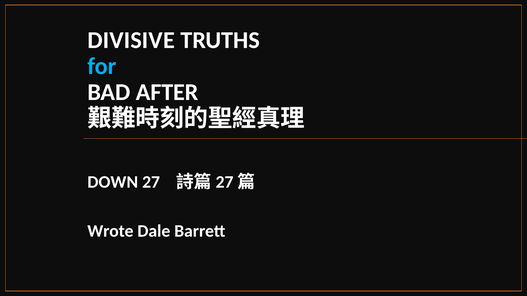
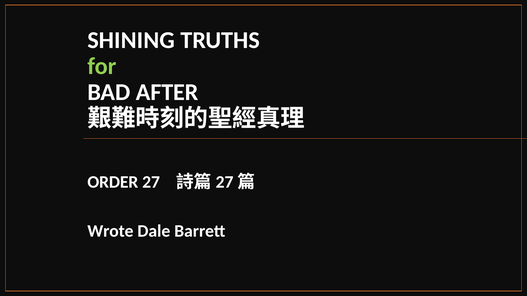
DIVISIVE: DIVISIVE -> SHINING
for colour: light blue -> light green
DOWN: DOWN -> ORDER
